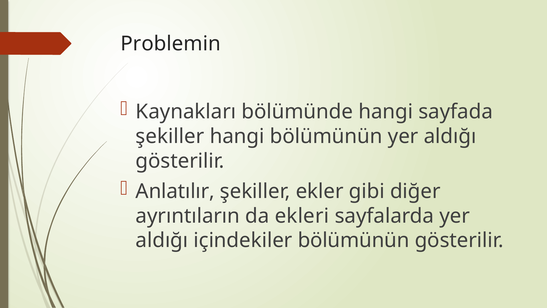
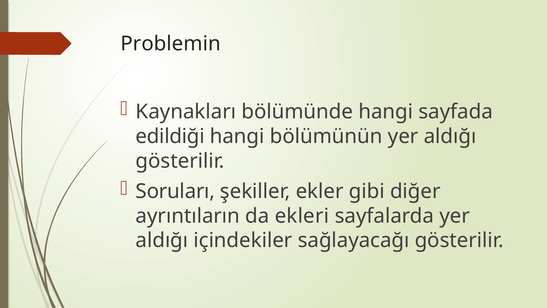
şekiller at (170, 136): şekiller -> edildiği
Anlatılır: Anlatılır -> Soruları
içindekiler bölümünün: bölümünün -> sağlayacağı
